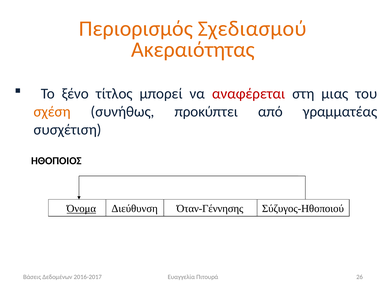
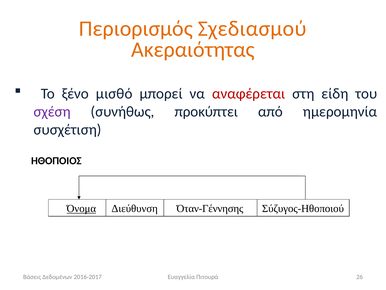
τίτλος: τίτλος -> μισθό
μιας: μιας -> είδη
σχέση colour: orange -> purple
γραμματέας: γραμματέας -> ημερομηνία
